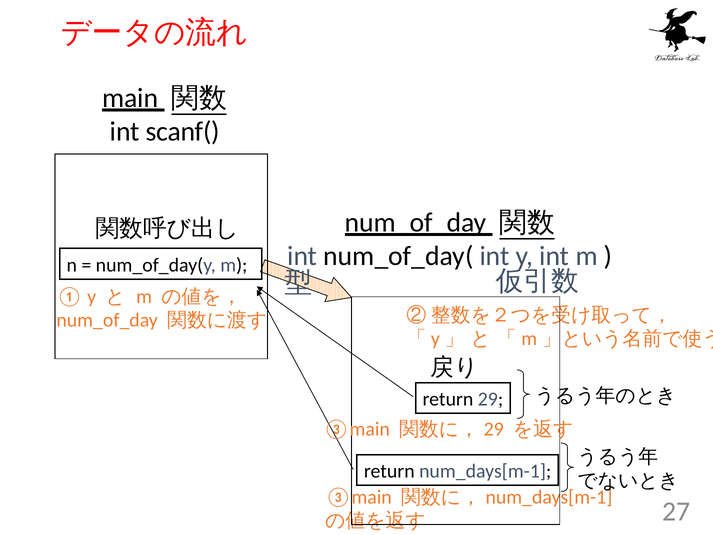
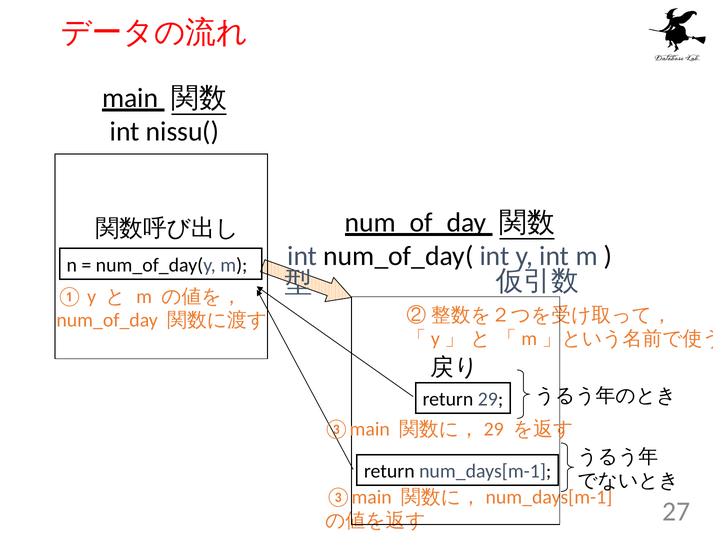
scanf(: scanf( -> nissu(
